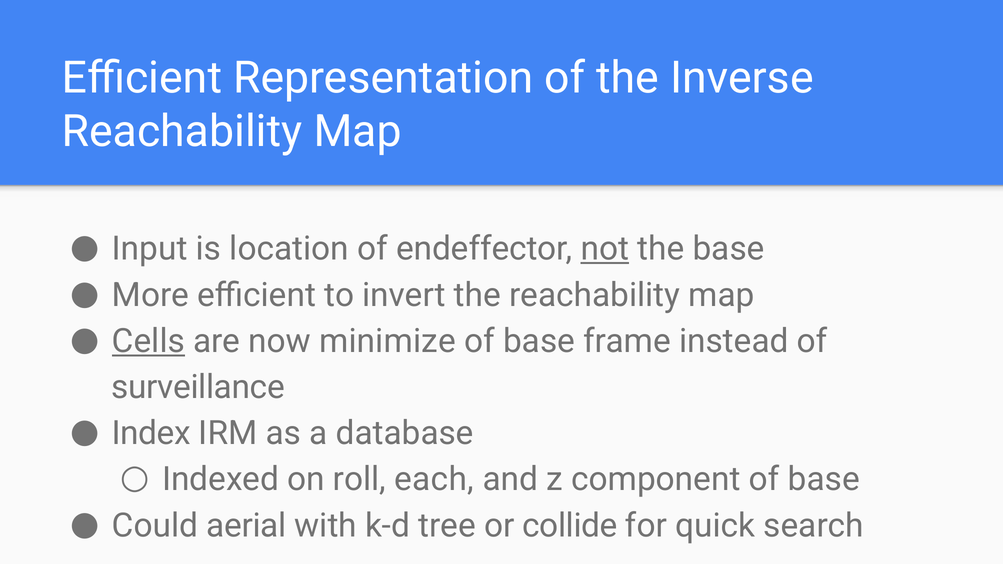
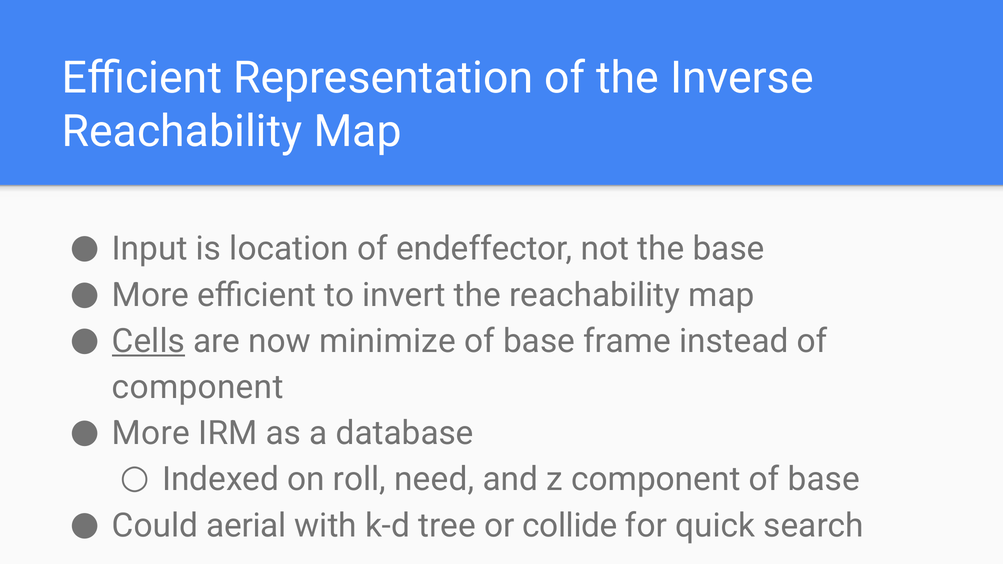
not underline: present -> none
surveillance at (198, 387): surveillance -> component
Index at (151, 433): Index -> More
each: each -> need
